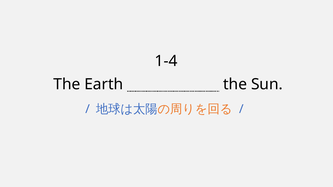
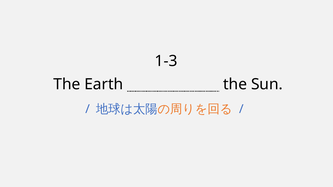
1-4: 1-4 -> 1-3
